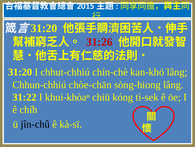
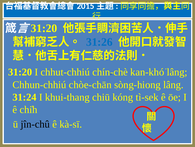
31:26 colour: red -> blue
31:22: 31:22 -> 31:24
khui-khòaⁿ: khui-khòaⁿ -> khui-thang
